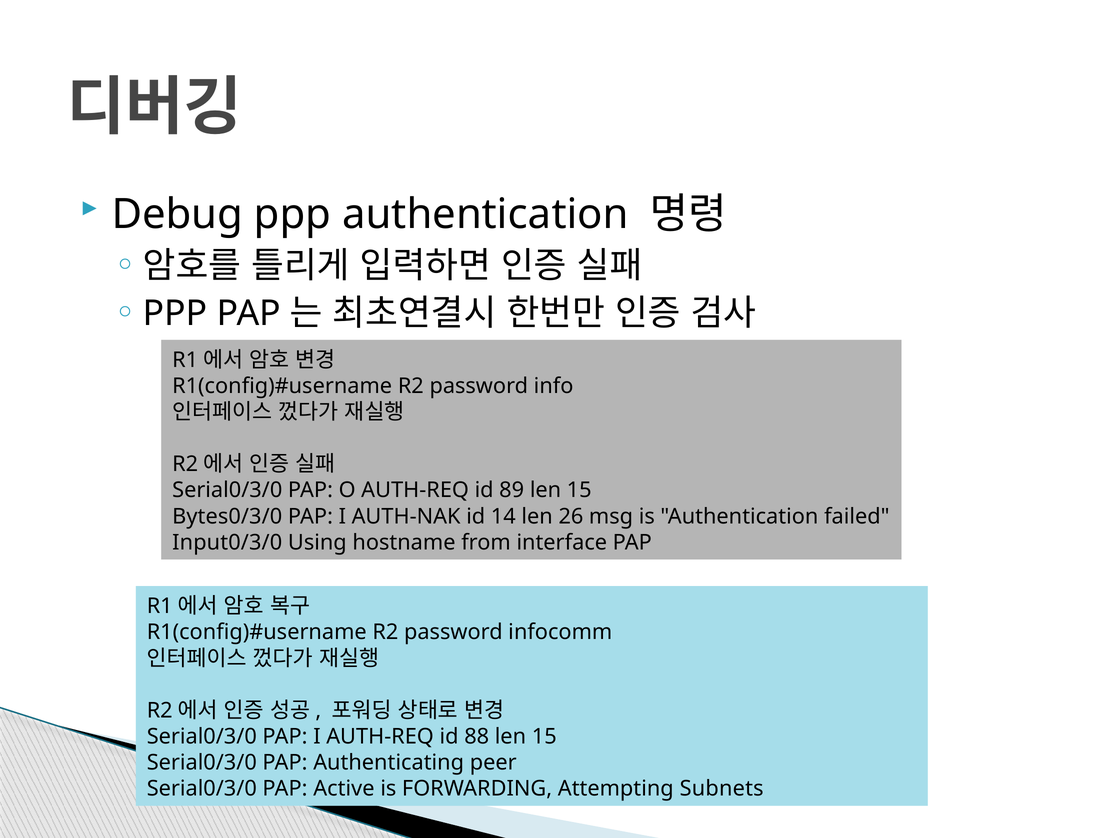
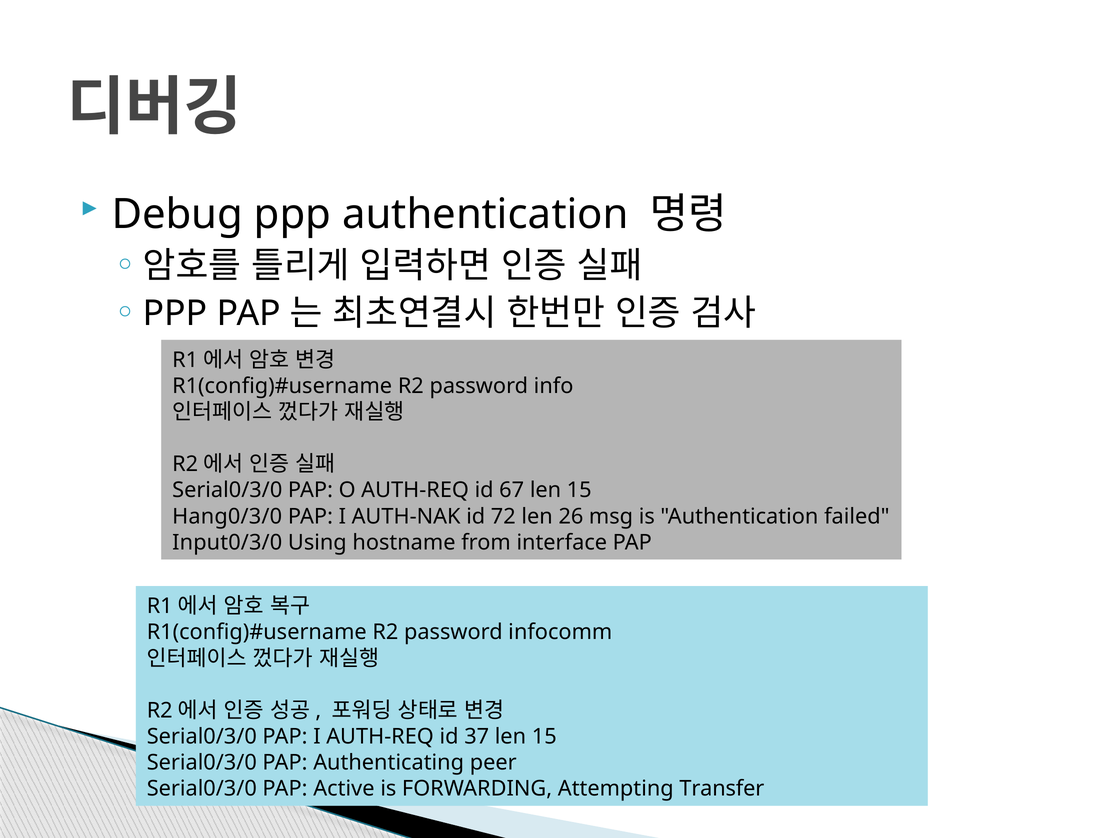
89: 89 -> 67
Bytes0/3/0: Bytes0/3/0 -> Hang0/3/0
14: 14 -> 72
88: 88 -> 37
Subnets: Subnets -> Transfer
